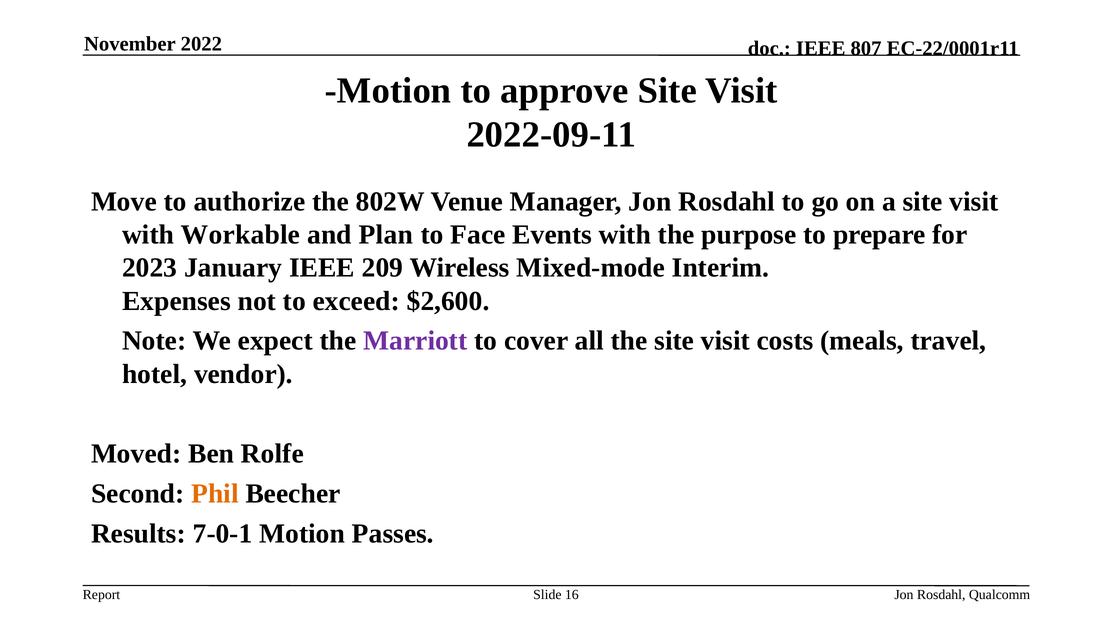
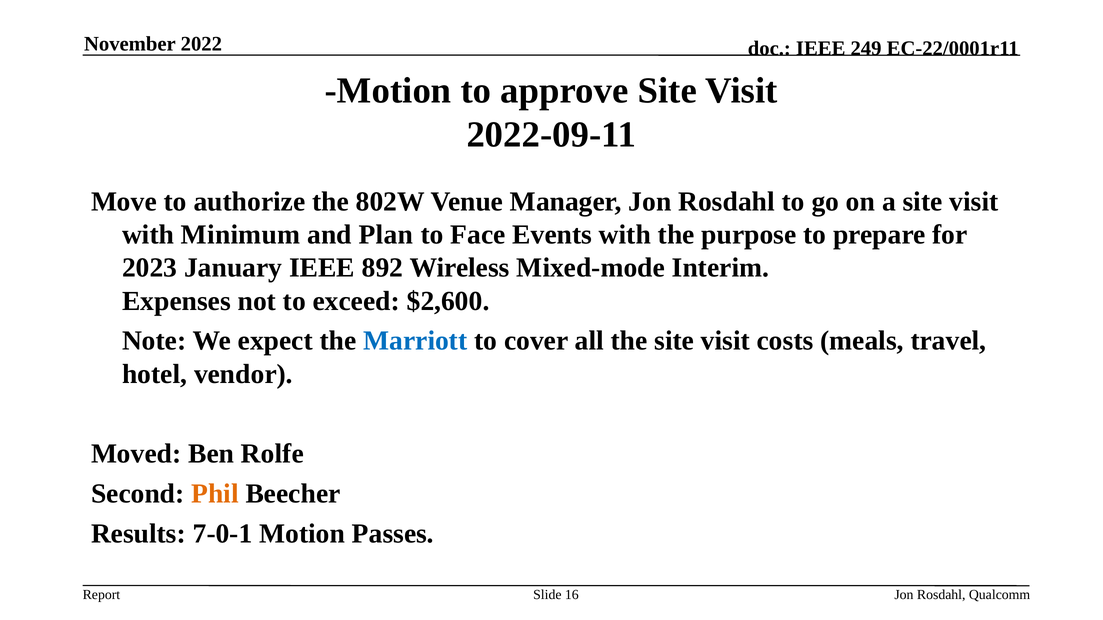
807: 807 -> 249
Workable: Workable -> Minimum
209: 209 -> 892
Marriott colour: purple -> blue
